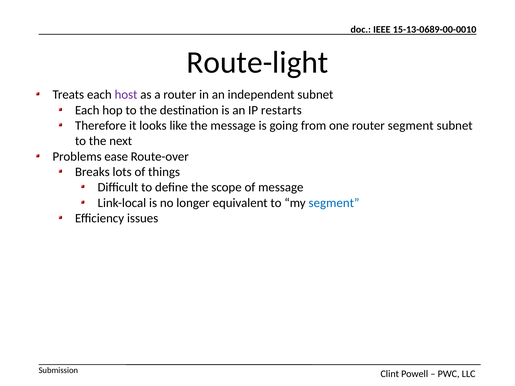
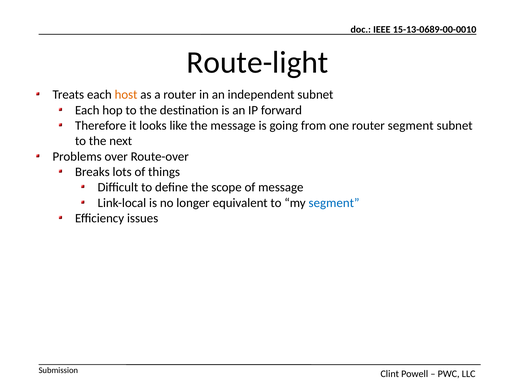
host colour: purple -> orange
restarts: restarts -> forward
ease: ease -> over
